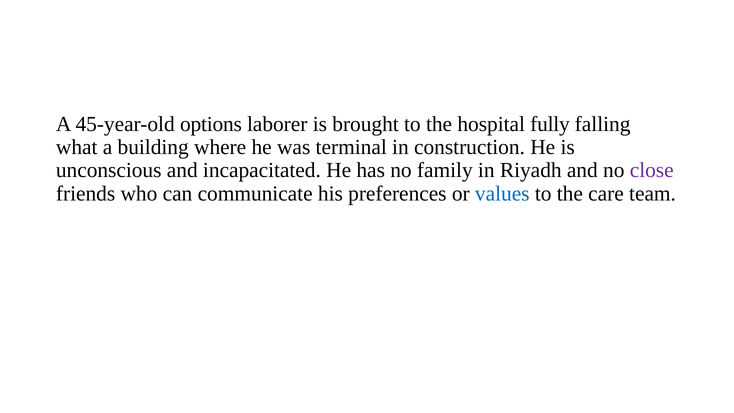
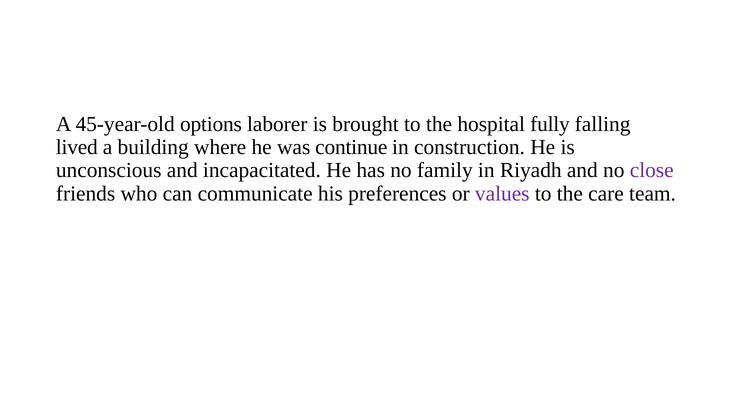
what: what -> lived
terminal: terminal -> continue
values colour: blue -> purple
